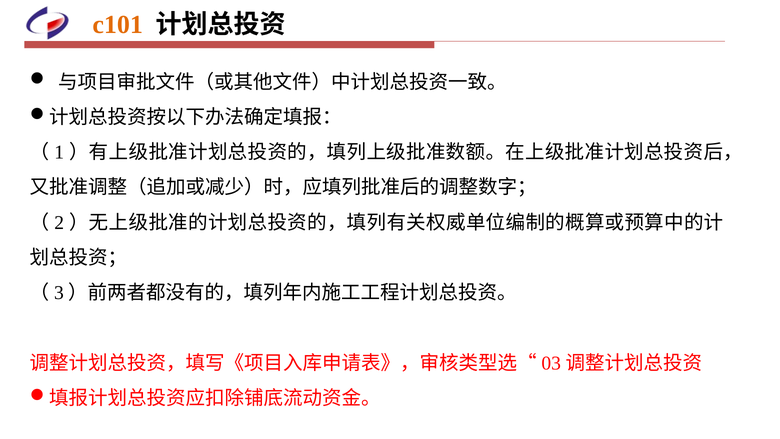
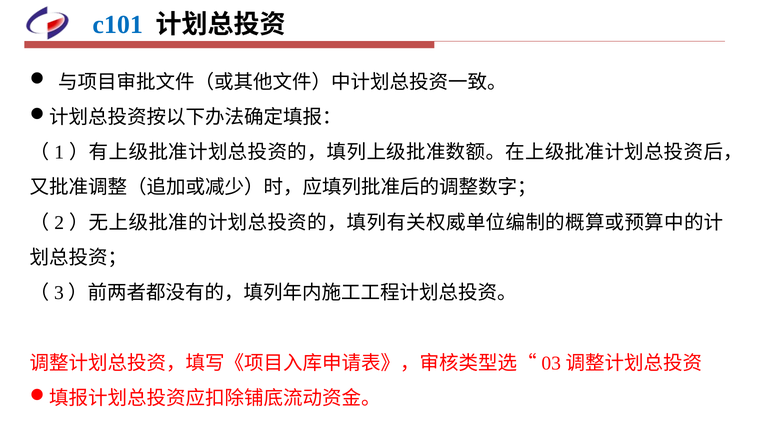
c101 colour: orange -> blue
